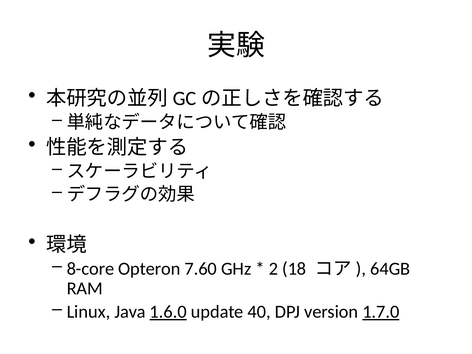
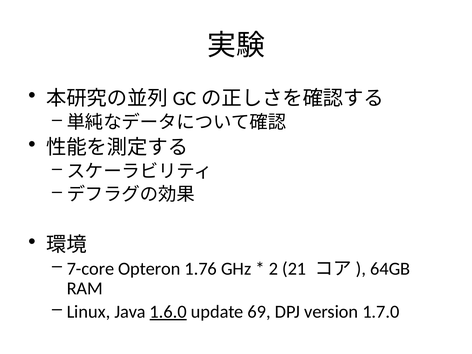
8-core: 8-core -> 7-core
7.60: 7.60 -> 1.76
18: 18 -> 21
40: 40 -> 69
1.7.0 underline: present -> none
